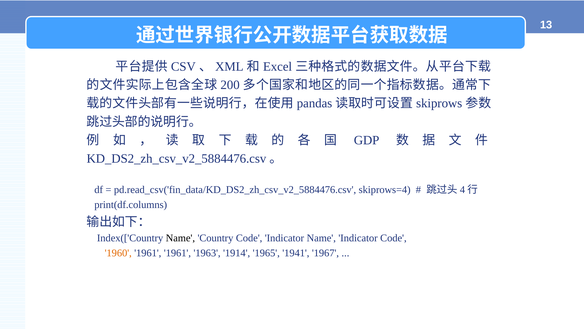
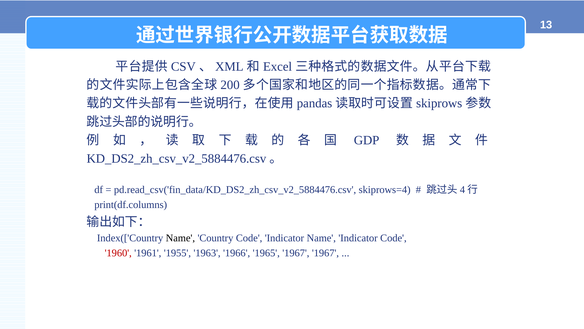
1960 colour: orange -> red
1961 1961: 1961 -> 1955
1914: 1914 -> 1966
1965 1941: 1941 -> 1967
